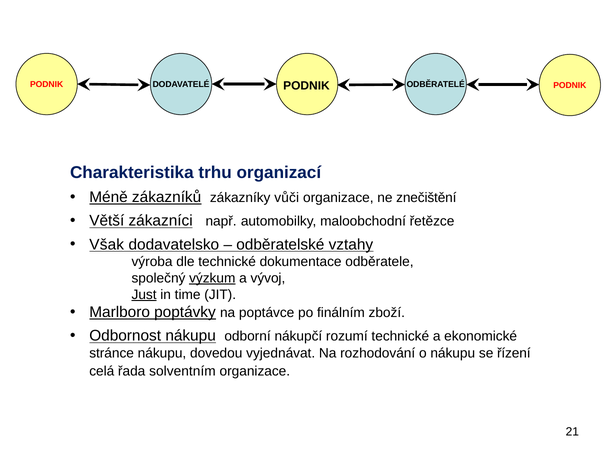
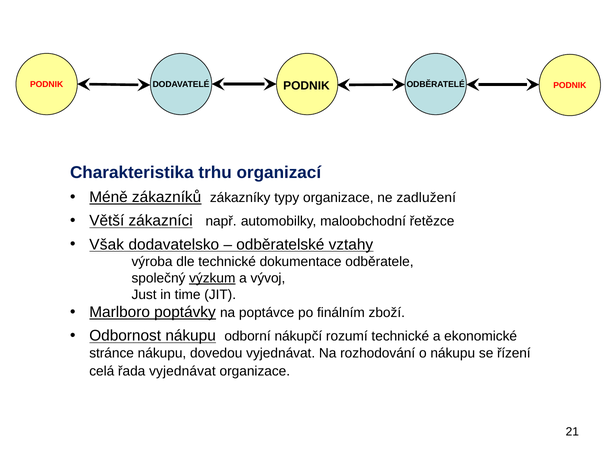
vůči: vůči -> typy
znečištění: znečištění -> zadlužení
Just underline: present -> none
řada solventním: solventním -> vyjednávat
